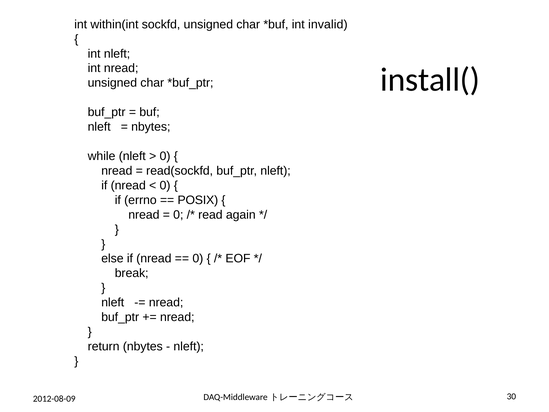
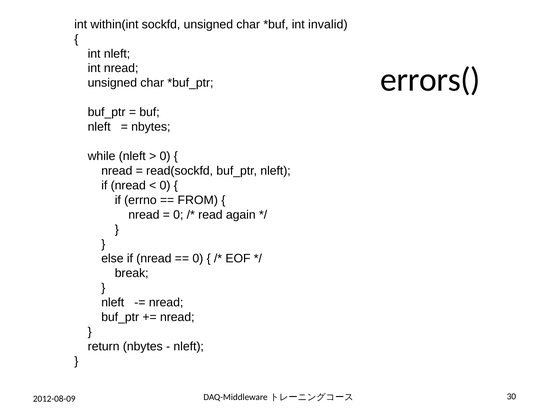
install(: install( -> errors(
POSIX: POSIX -> FROM
